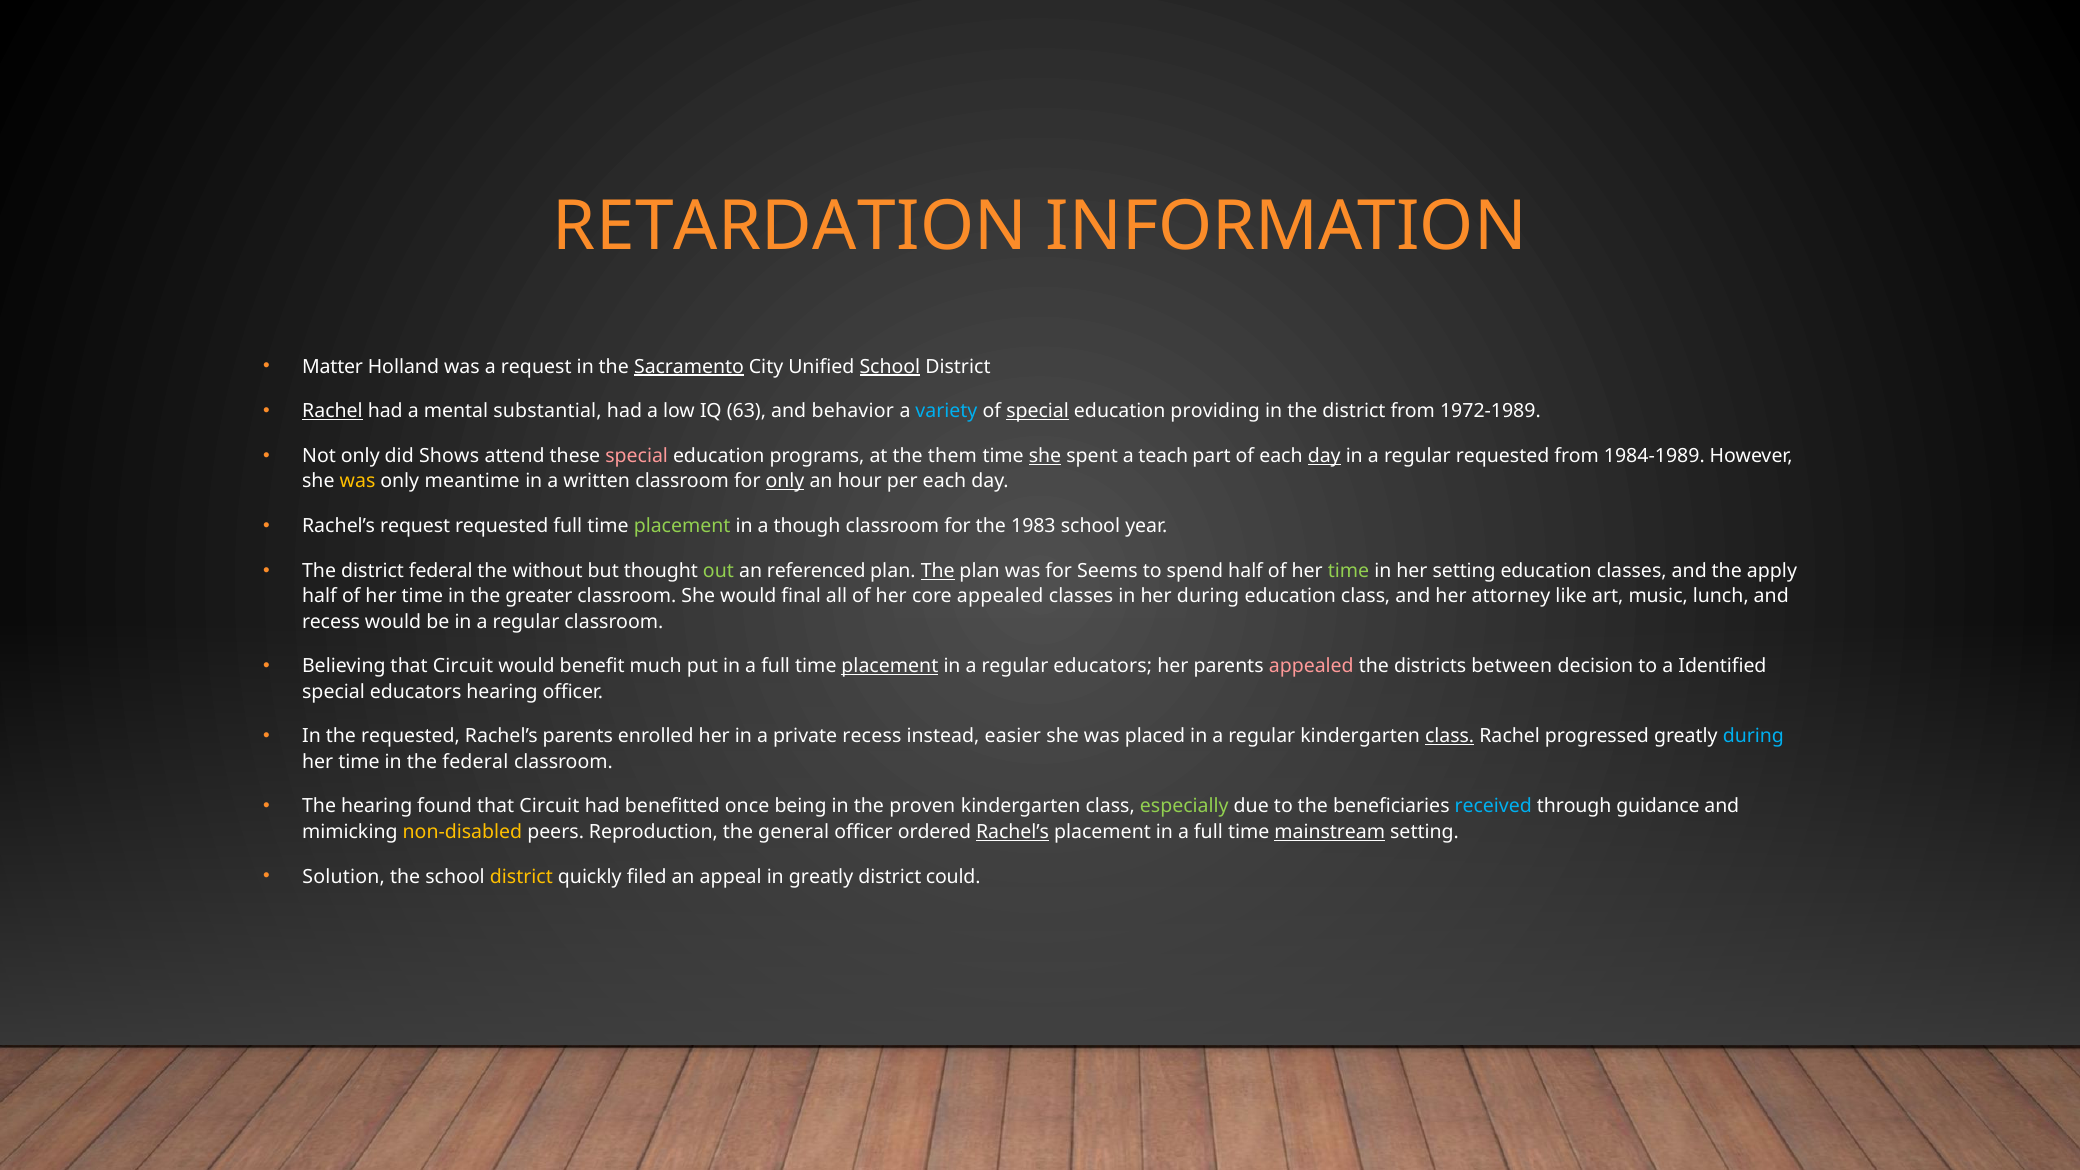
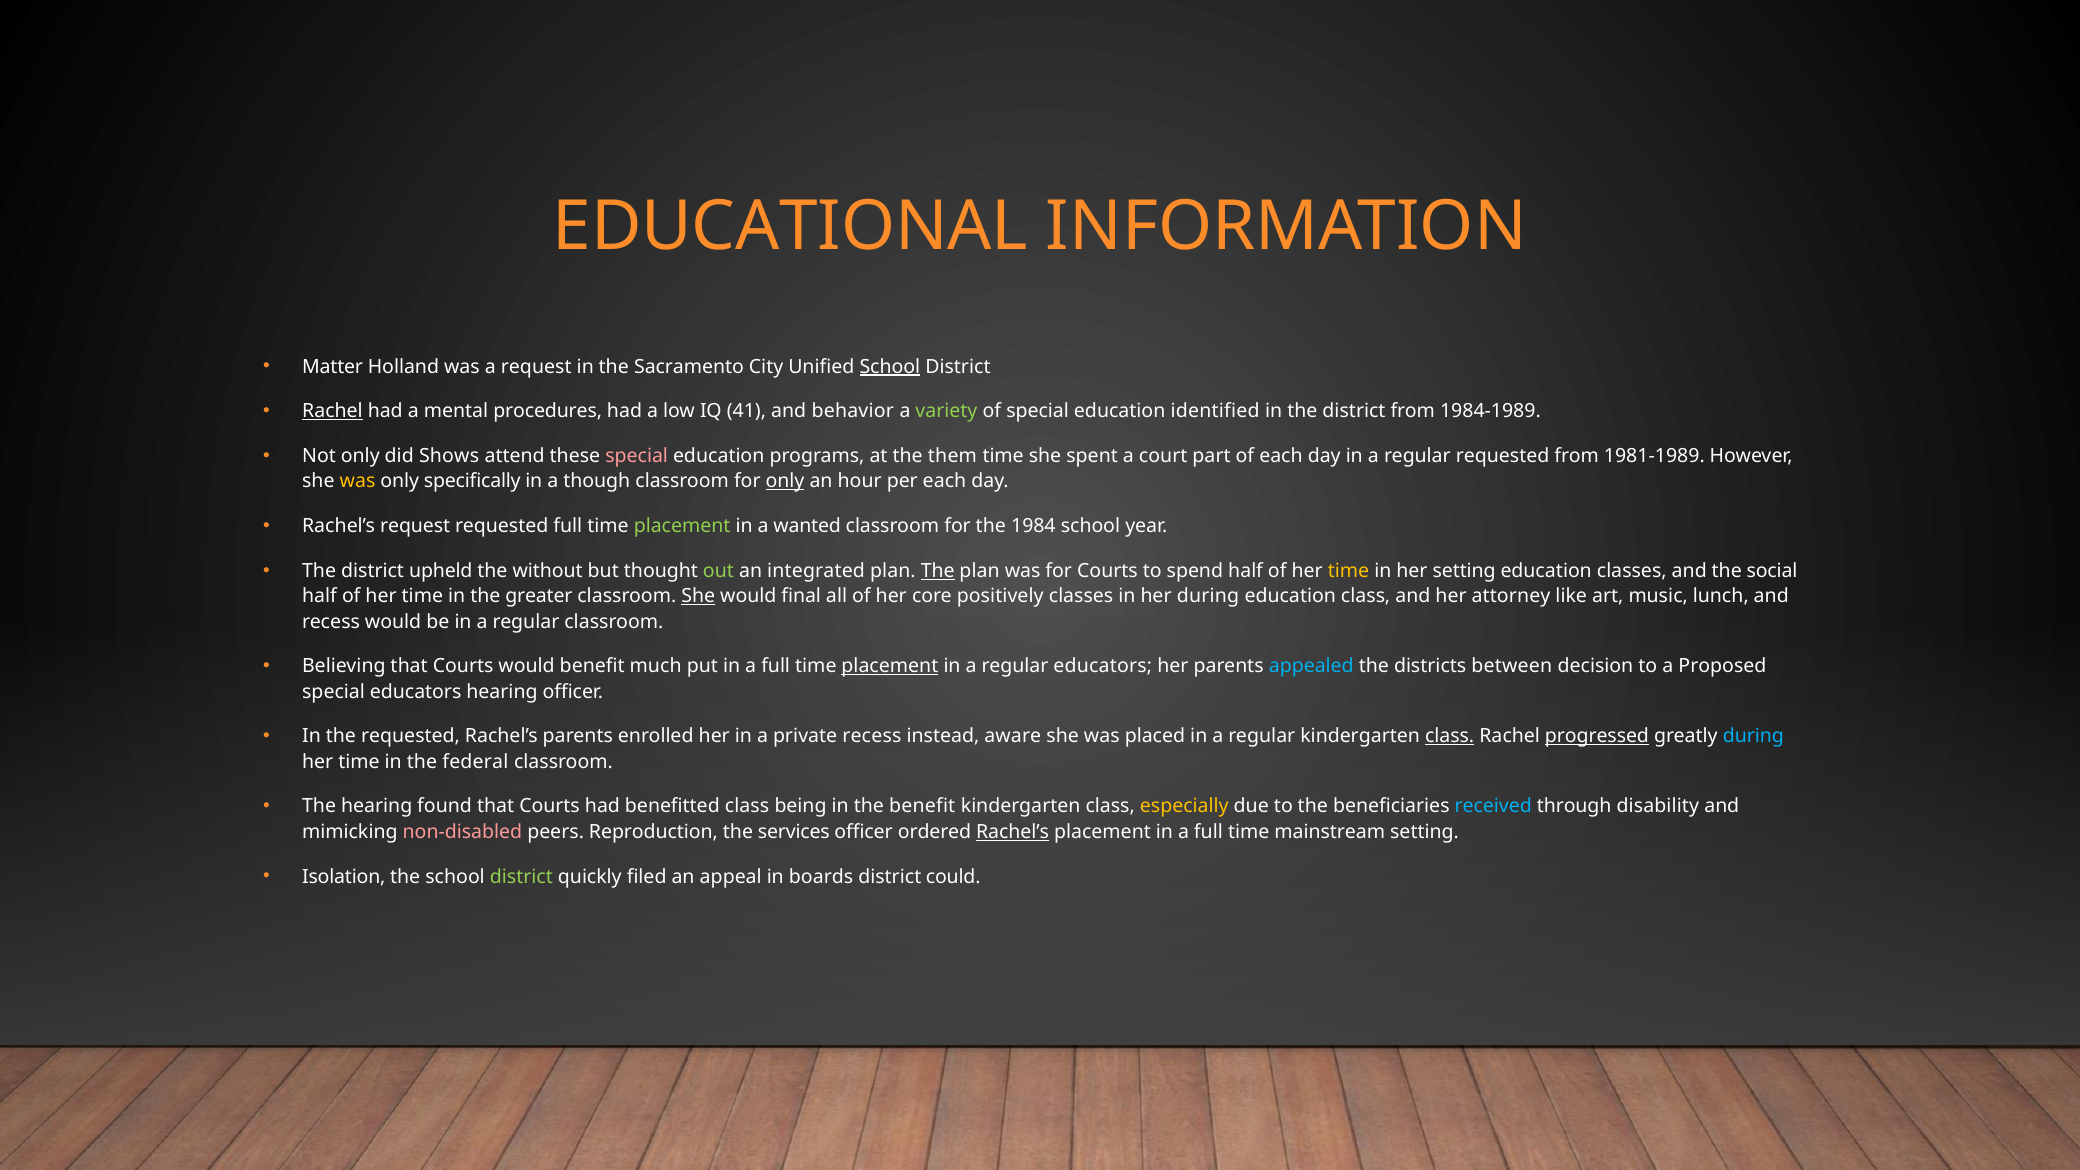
RETARDATION: RETARDATION -> EDUCATIONAL
Sacramento underline: present -> none
substantial: substantial -> procedures
63: 63 -> 41
variety colour: light blue -> light green
special at (1038, 411) underline: present -> none
providing: providing -> identified
1972-1989: 1972-1989 -> 1984-1989
she at (1045, 456) underline: present -> none
teach: teach -> court
day at (1324, 456) underline: present -> none
1984-1989: 1984-1989 -> 1981-1989
meantime: meantime -> specifically
written: written -> though
though: though -> wanted
1983: 1983 -> 1984
district federal: federal -> upheld
referenced: referenced -> integrated
for Seems: Seems -> Courts
time at (1348, 571) colour: light green -> yellow
apply: apply -> social
She at (698, 596) underline: none -> present
core appealed: appealed -> positively
Believing that Circuit: Circuit -> Courts
appealed at (1311, 666) colour: pink -> light blue
Identified: Identified -> Proposed
easier: easier -> aware
progressed underline: none -> present
found that Circuit: Circuit -> Courts
benefitted once: once -> class
the proven: proven -> benefit
especially colour: light green -> yellow
guidance: guidance -> disability
non-disabled colour: yellow -> pink
general: general -> services
mainstream underline: present -> none
Solution: Solution -> Isolation
district at (521, 877) colour: yellow -> light green
in greatly: greatly -> boards
